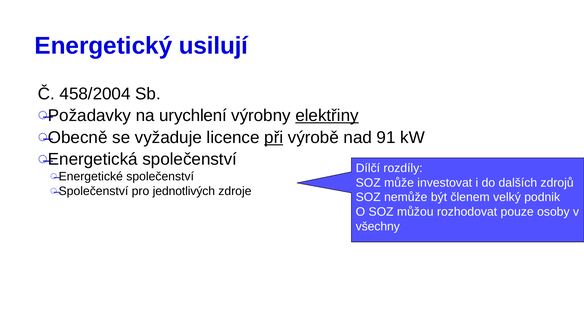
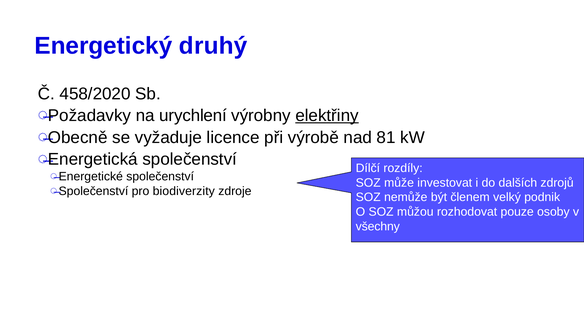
usilují: usilují -> druhý
458/2004: 458/2004 -> 458/2020
při underline: present -> none
91: 91 -> 81
jednotlivých: jednotlivých -> biodiverzity
